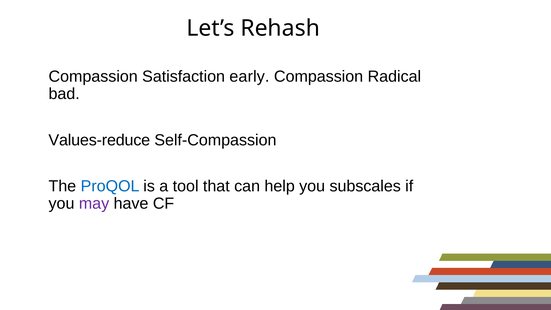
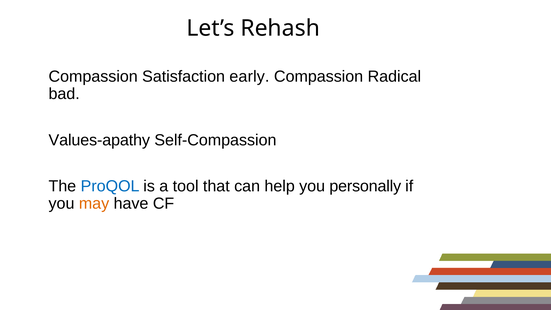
Values-reduce: Values-reduce -> Values-apathy
subscales: subscales -> personally
may colour: purple -> orange
